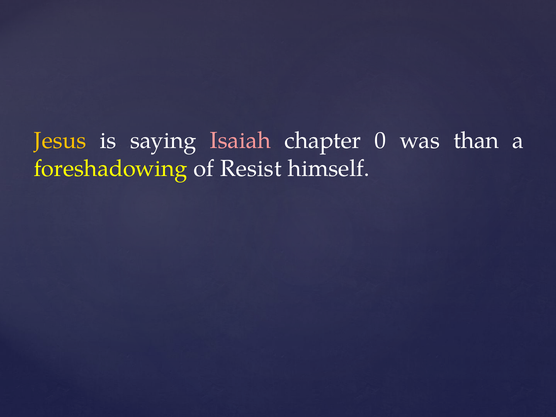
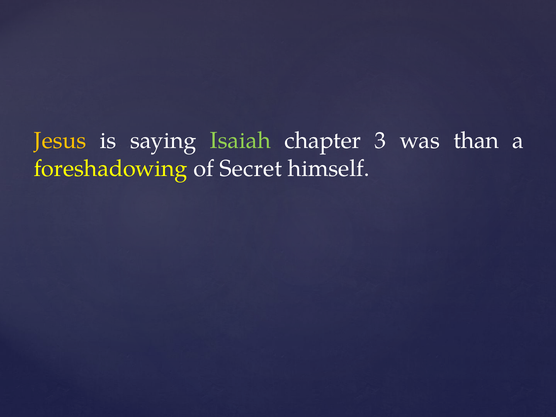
Isaiah colour: pink -> light green
0: 0 -> 3
Resist: Resist -> Secret
